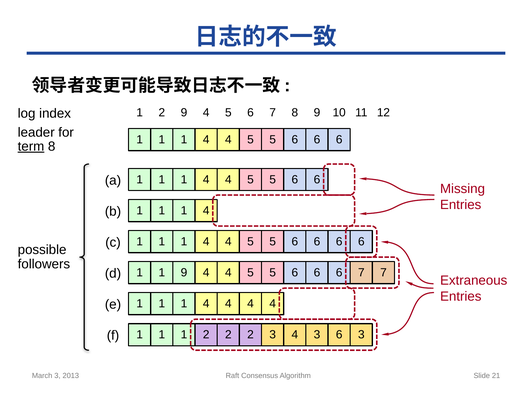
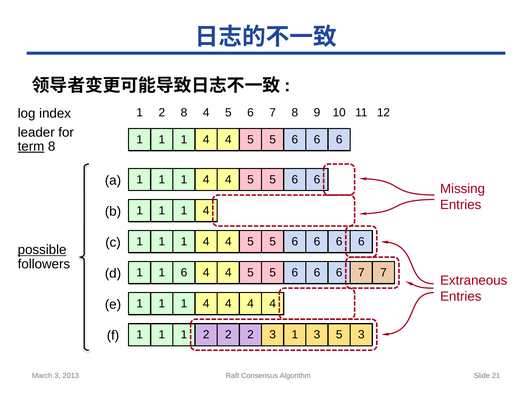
2 9: 9 -> 8
possible underline: none -> present
1 9: 9 -> 6
3 4: 4 -> 1
3 6: 6 -> 5
